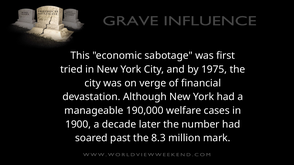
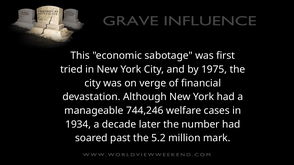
190,000: 190,000 -> 744,246
1900: 1900 -> 1934
8.3: 8.3 -> 5.2
